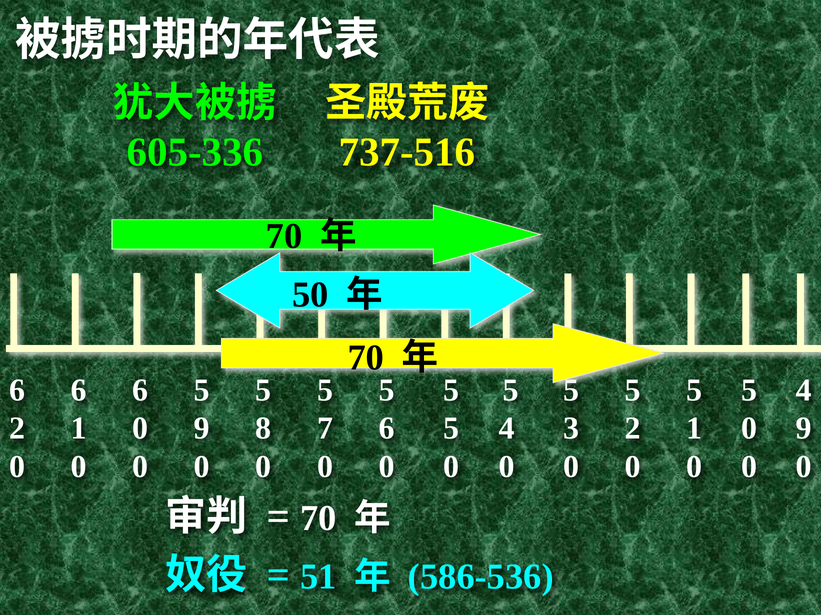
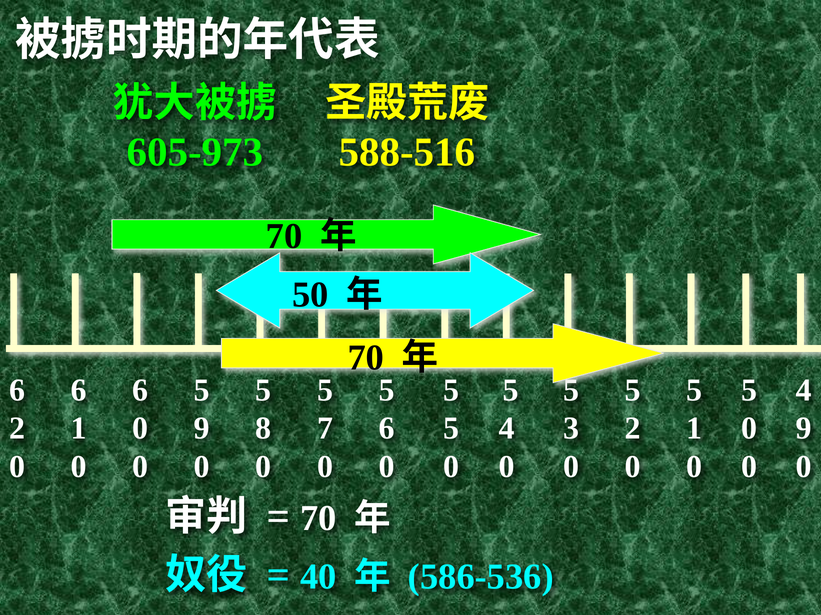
605-336: 605-336 -> 605-973
737-516: 737-516 -> 588-516
51: 51 -> 40
